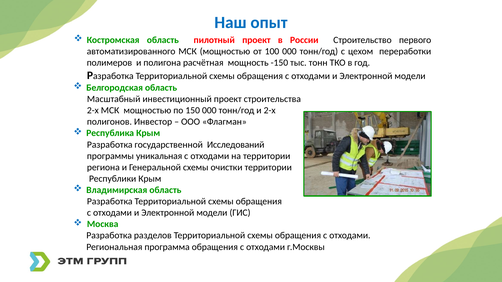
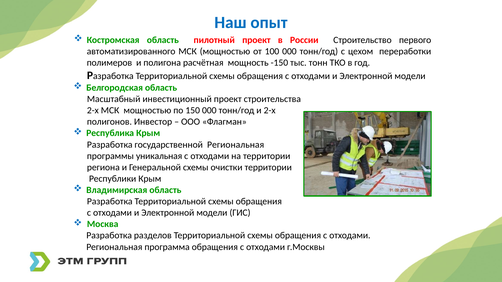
государственной Исследований: Исследований -> Региональная
